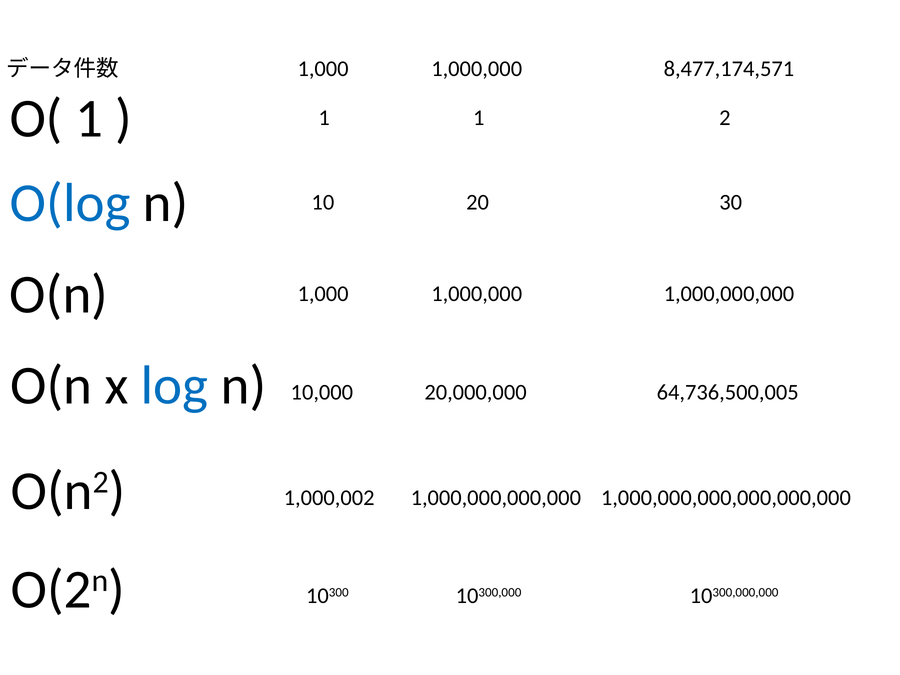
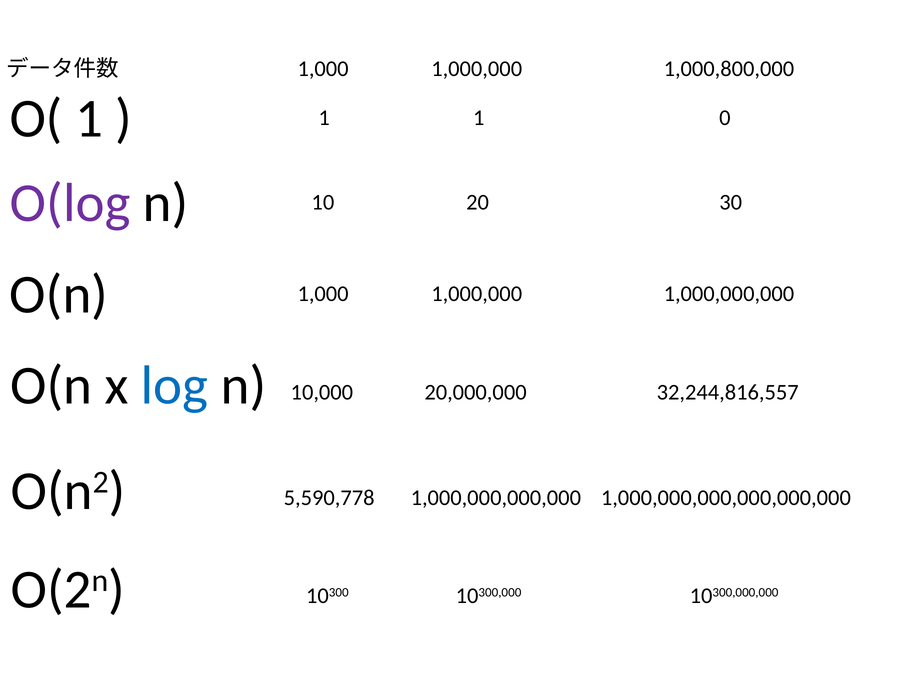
8,477,174,571: 8,477,174,571 -> 1,000,800,000
2: 2 -> 0
O(log colour: blue -> purple
64,736,500,005: 64,736,500,005 -> 32,244,816,557
1,000,002: 1,000,002 -> 5,590,778
